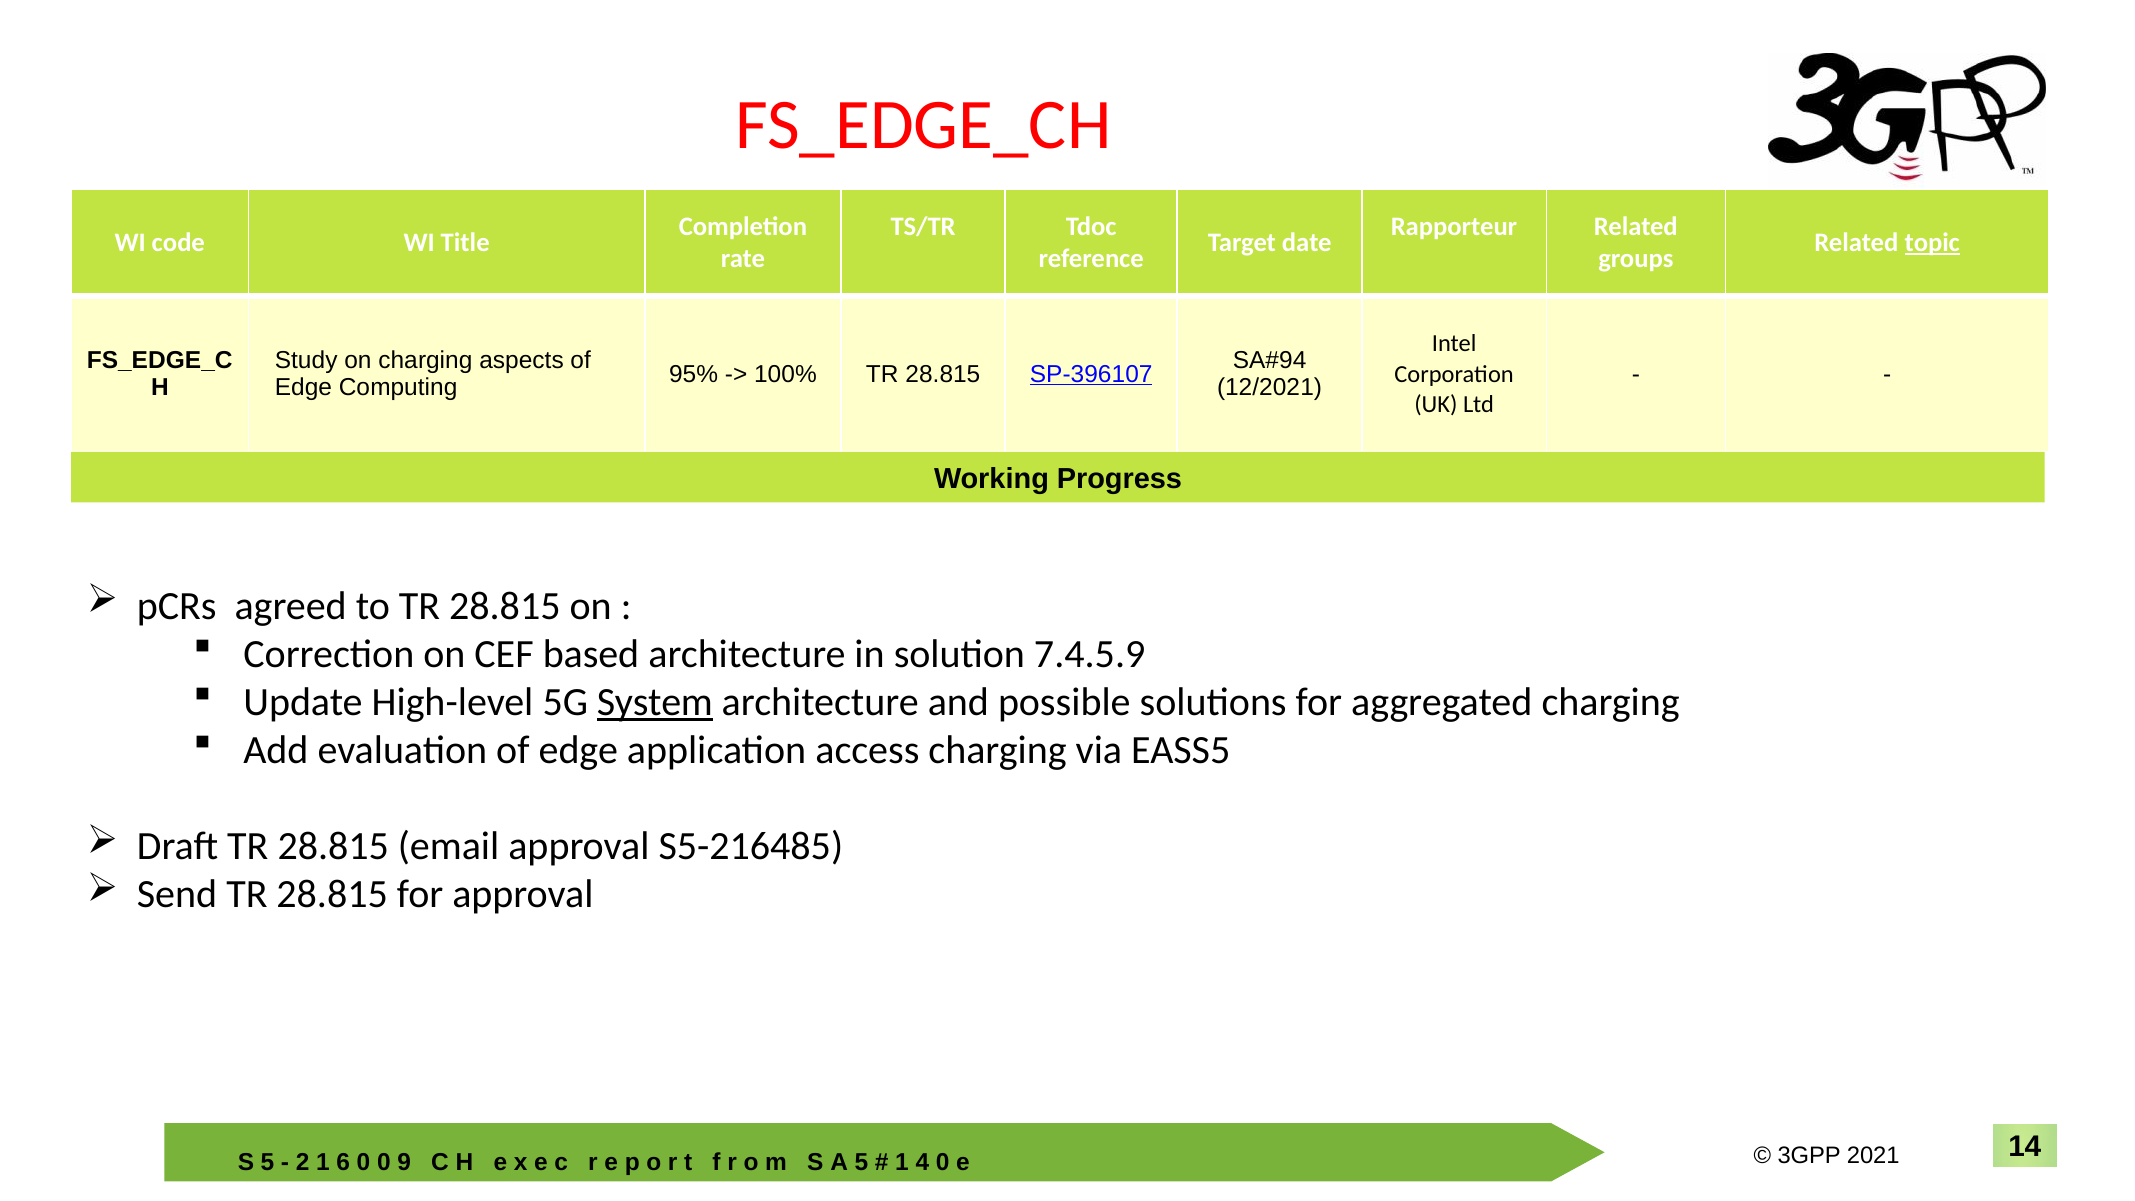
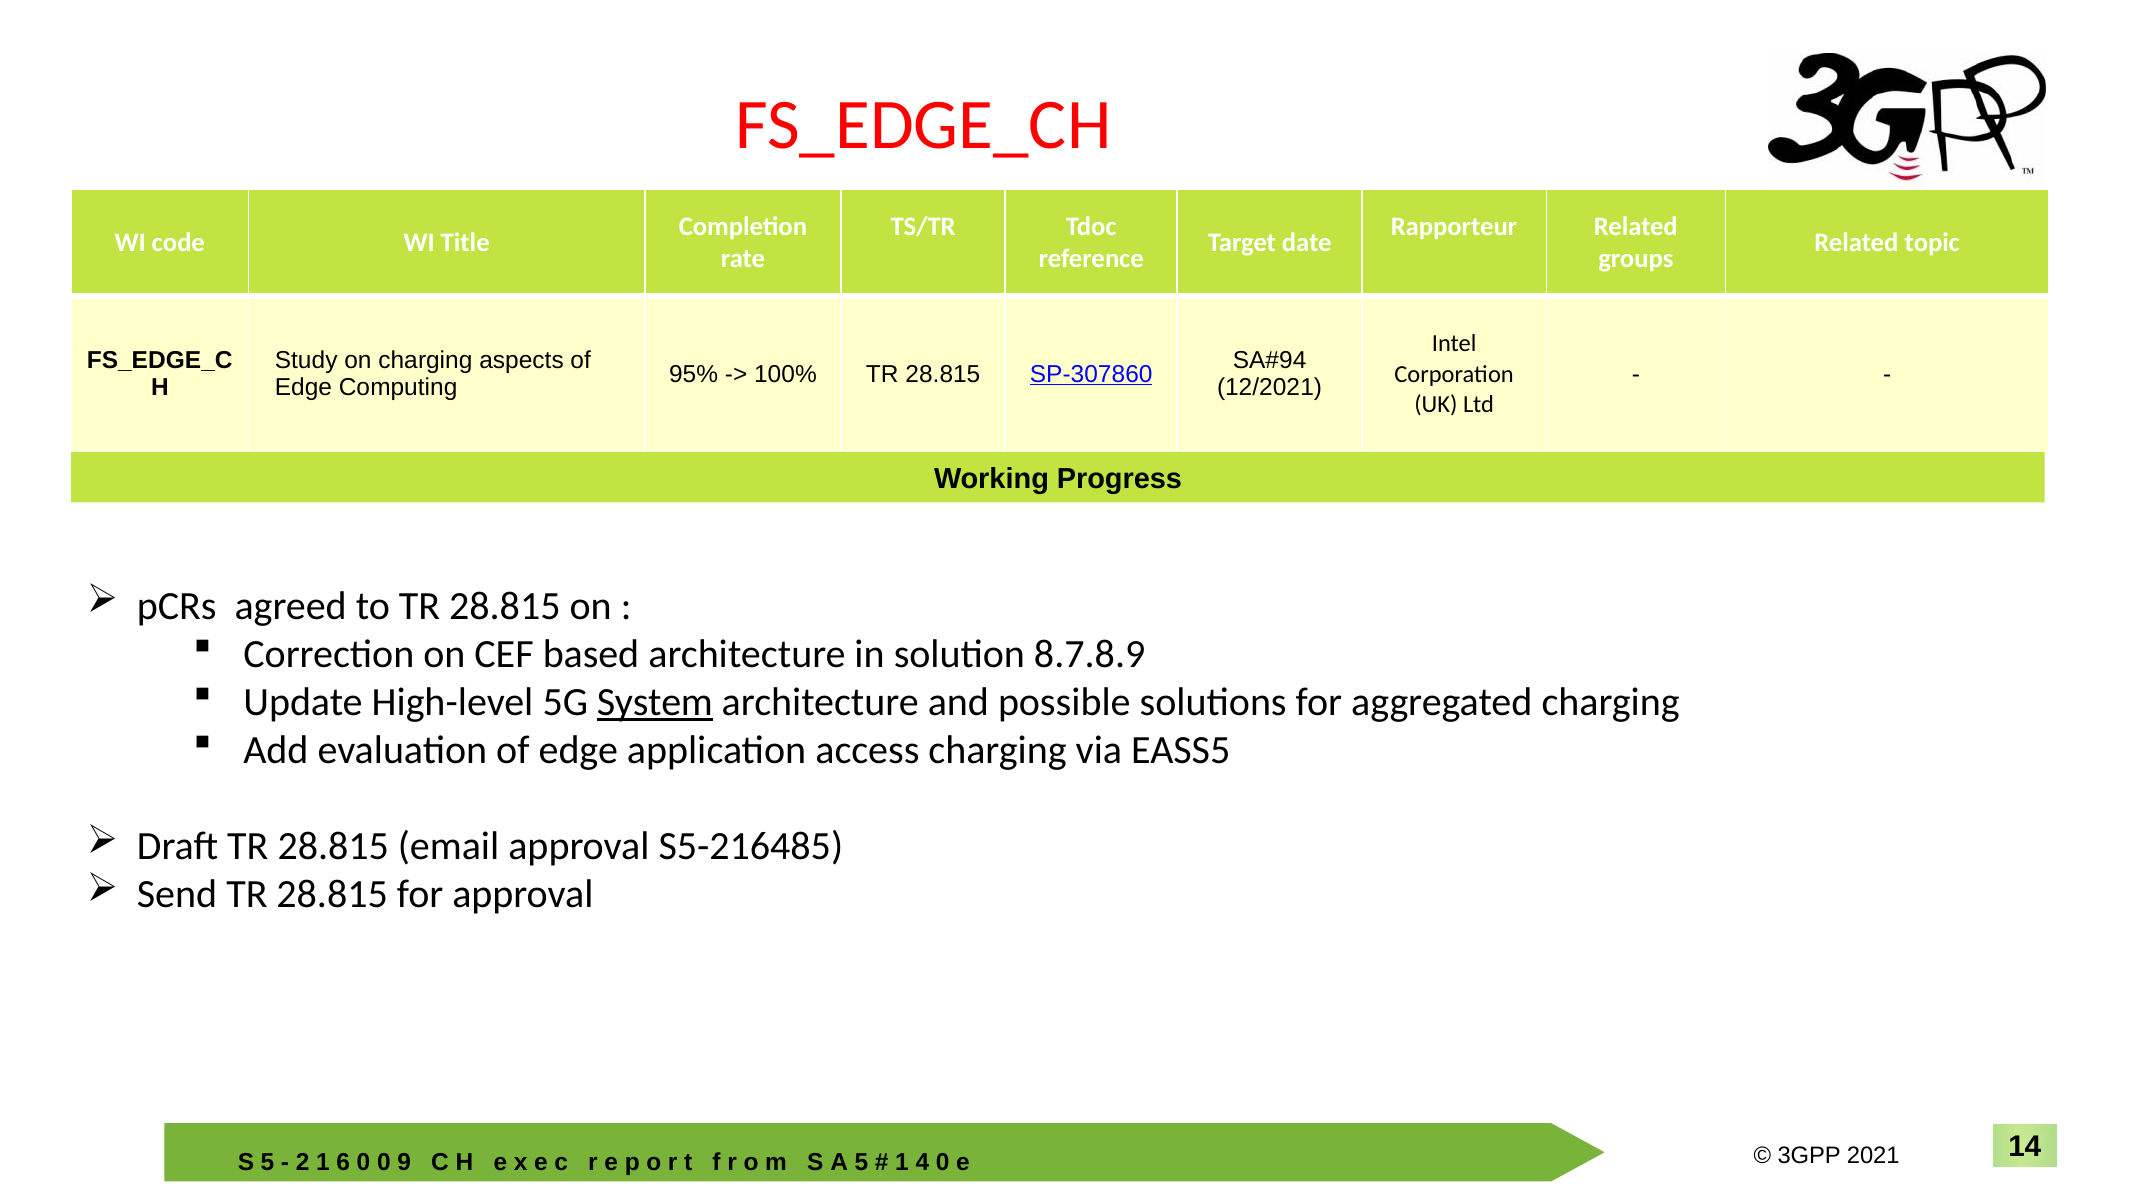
topic underline: present -> none
SP-396107: SP-396107 -> SP-307860
7.4.5.9: 7.4.5.9 -> 8.7.8.9
